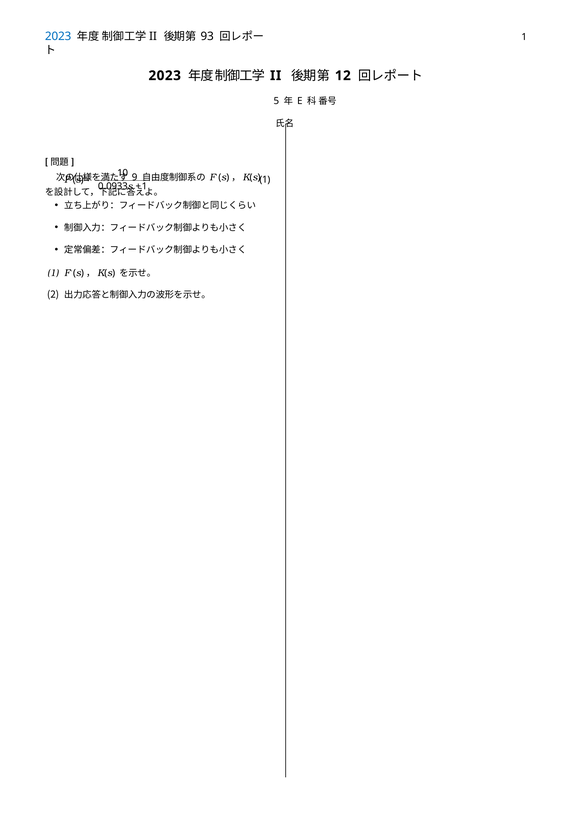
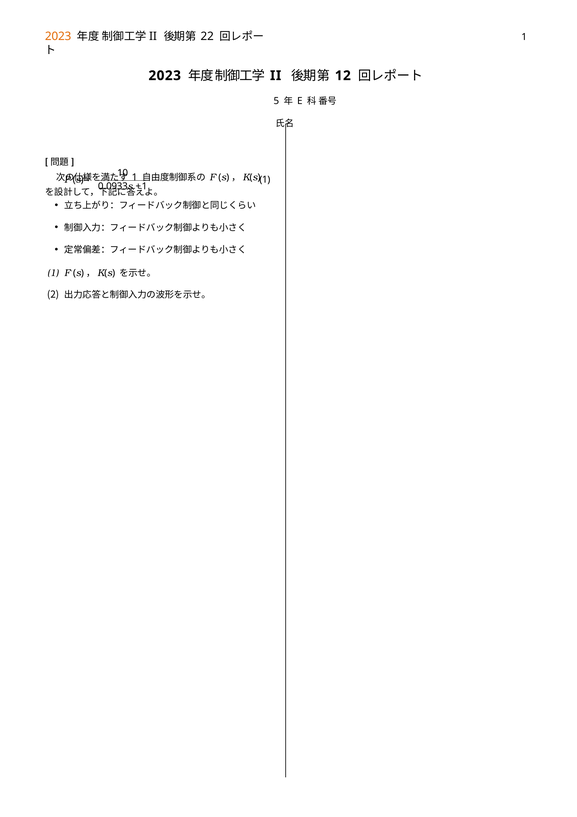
2023 at (58, 36) colour: blue -> orange
93: 93 -> 22
9 at (135, 177): 9 -> 1
